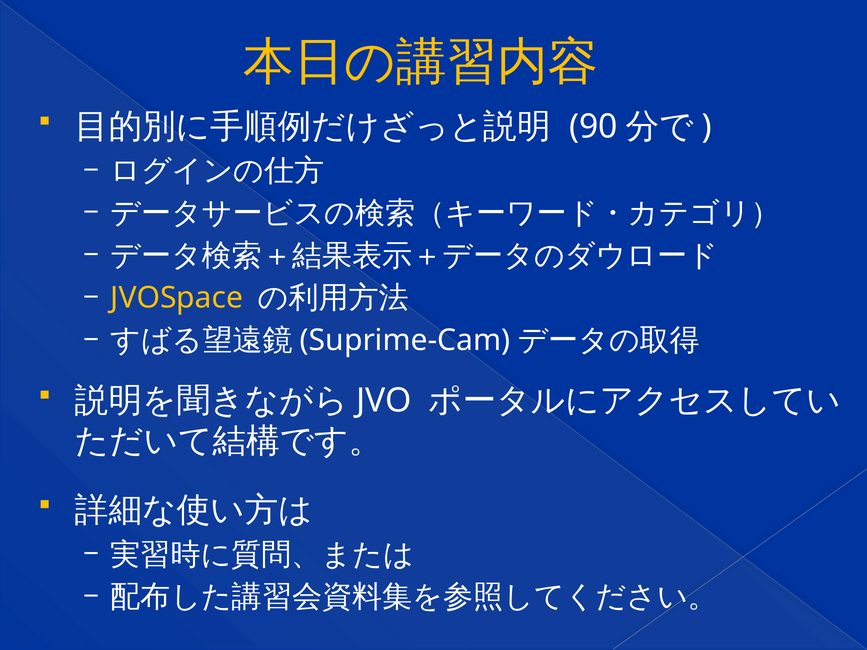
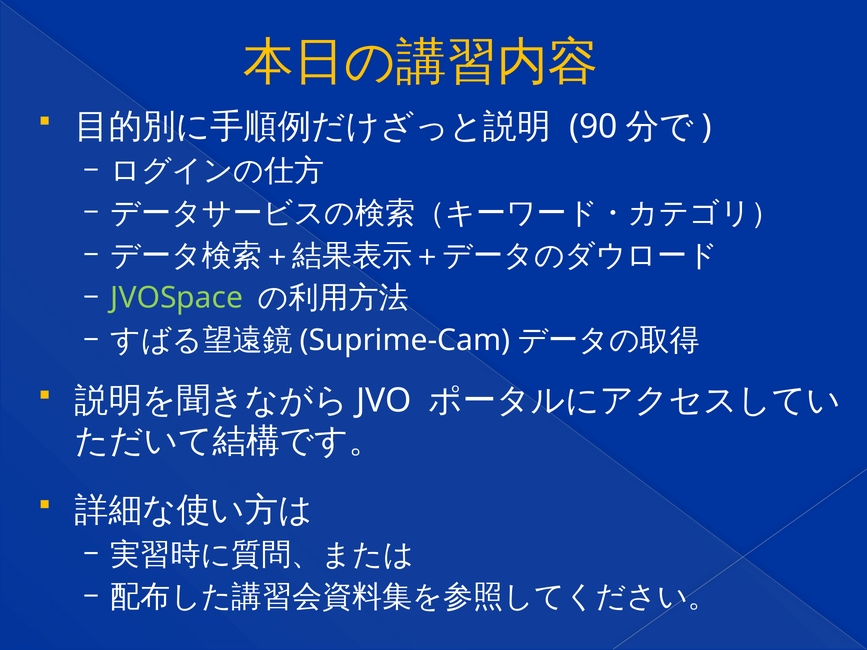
JVOSpace colour: yellow -> light green
